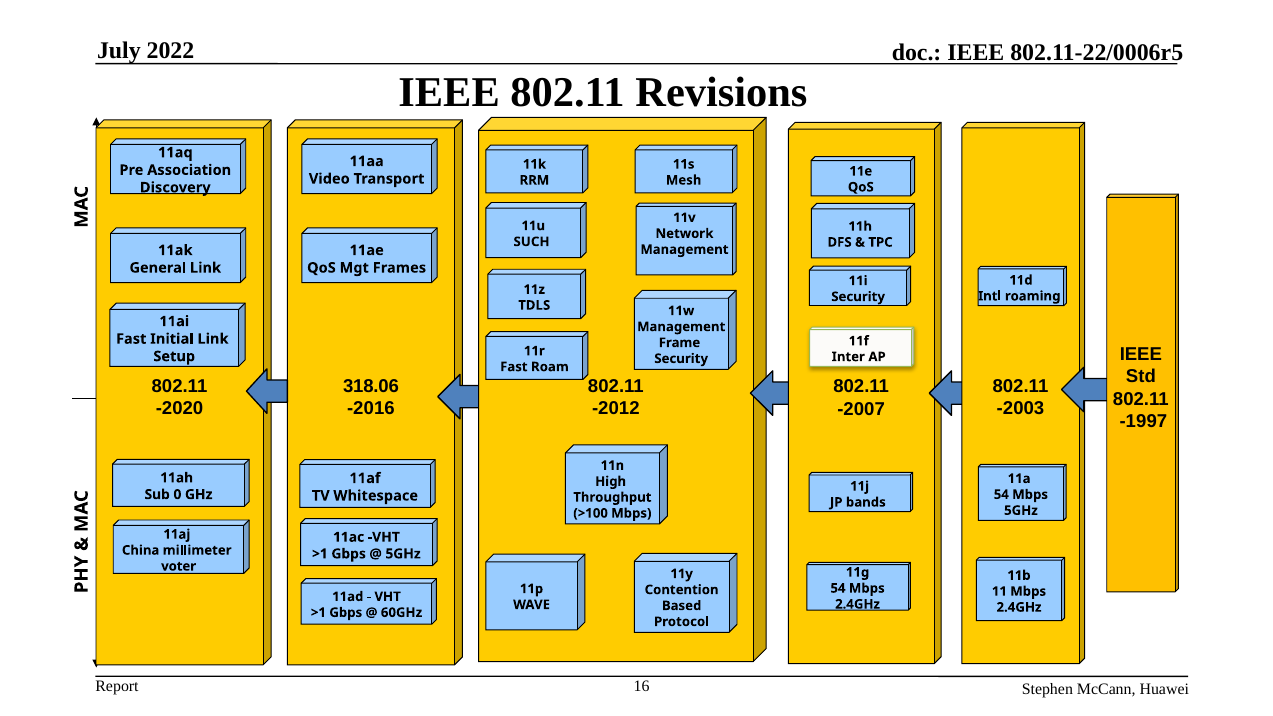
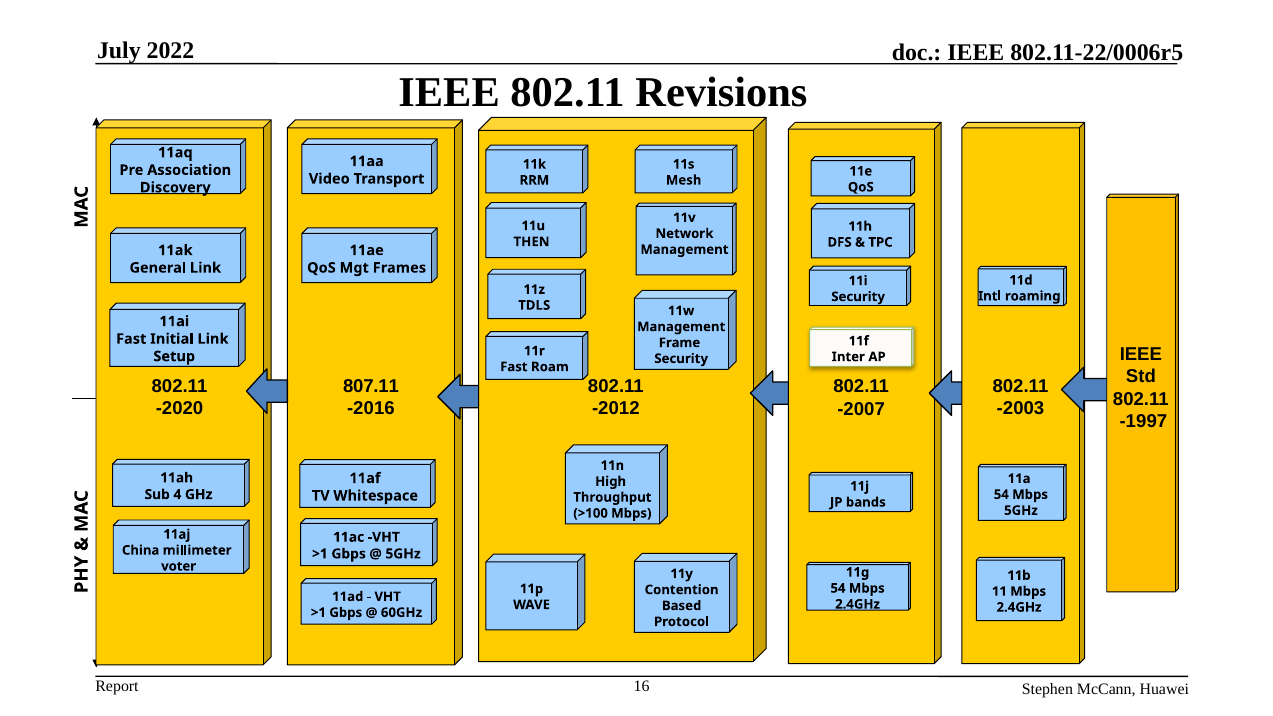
SUCH: SUCH -> THEN
318.06: 318.06 -> 807.11
0: 0 -> 4
